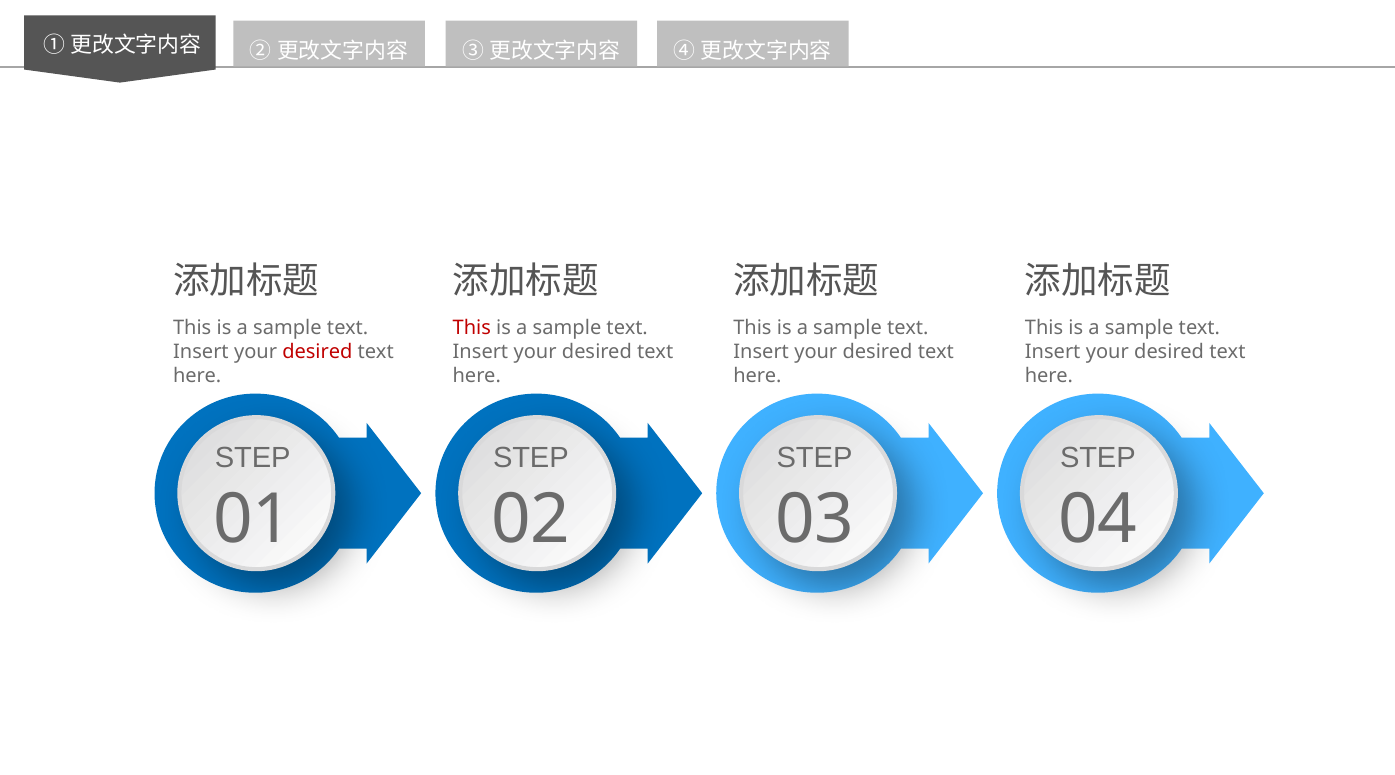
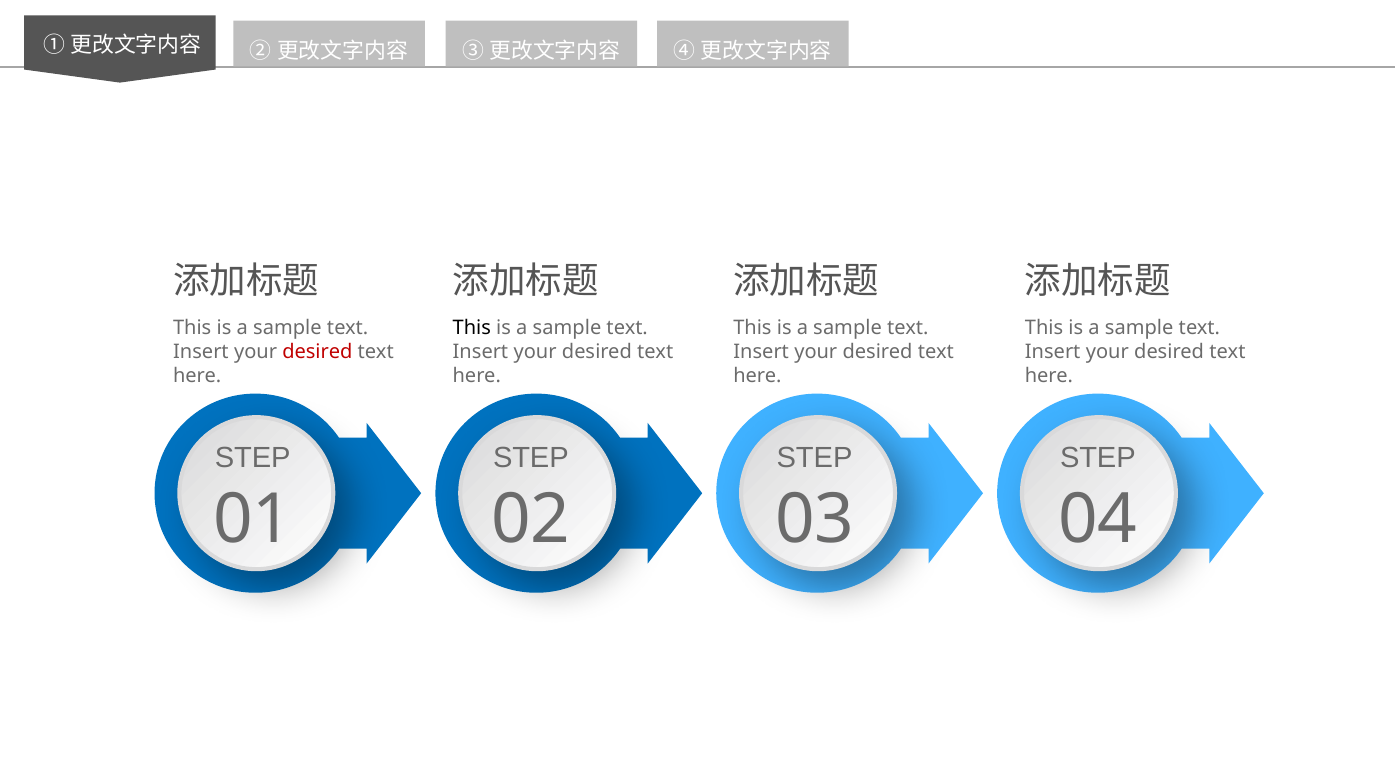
This at (472, 328) colour: red -> black
